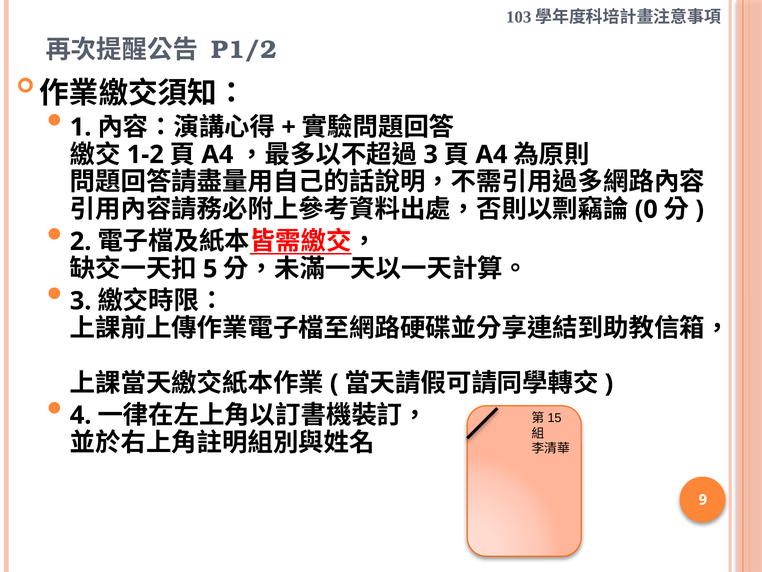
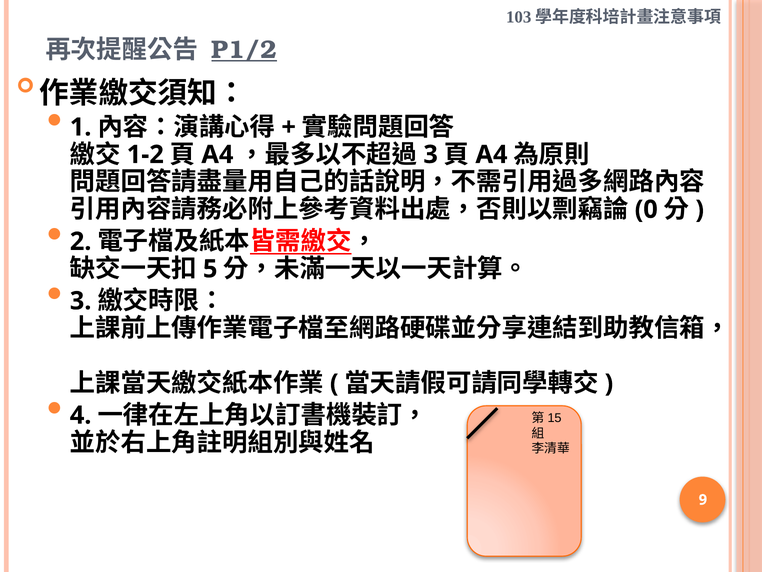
P1/2 underline: none -> present
